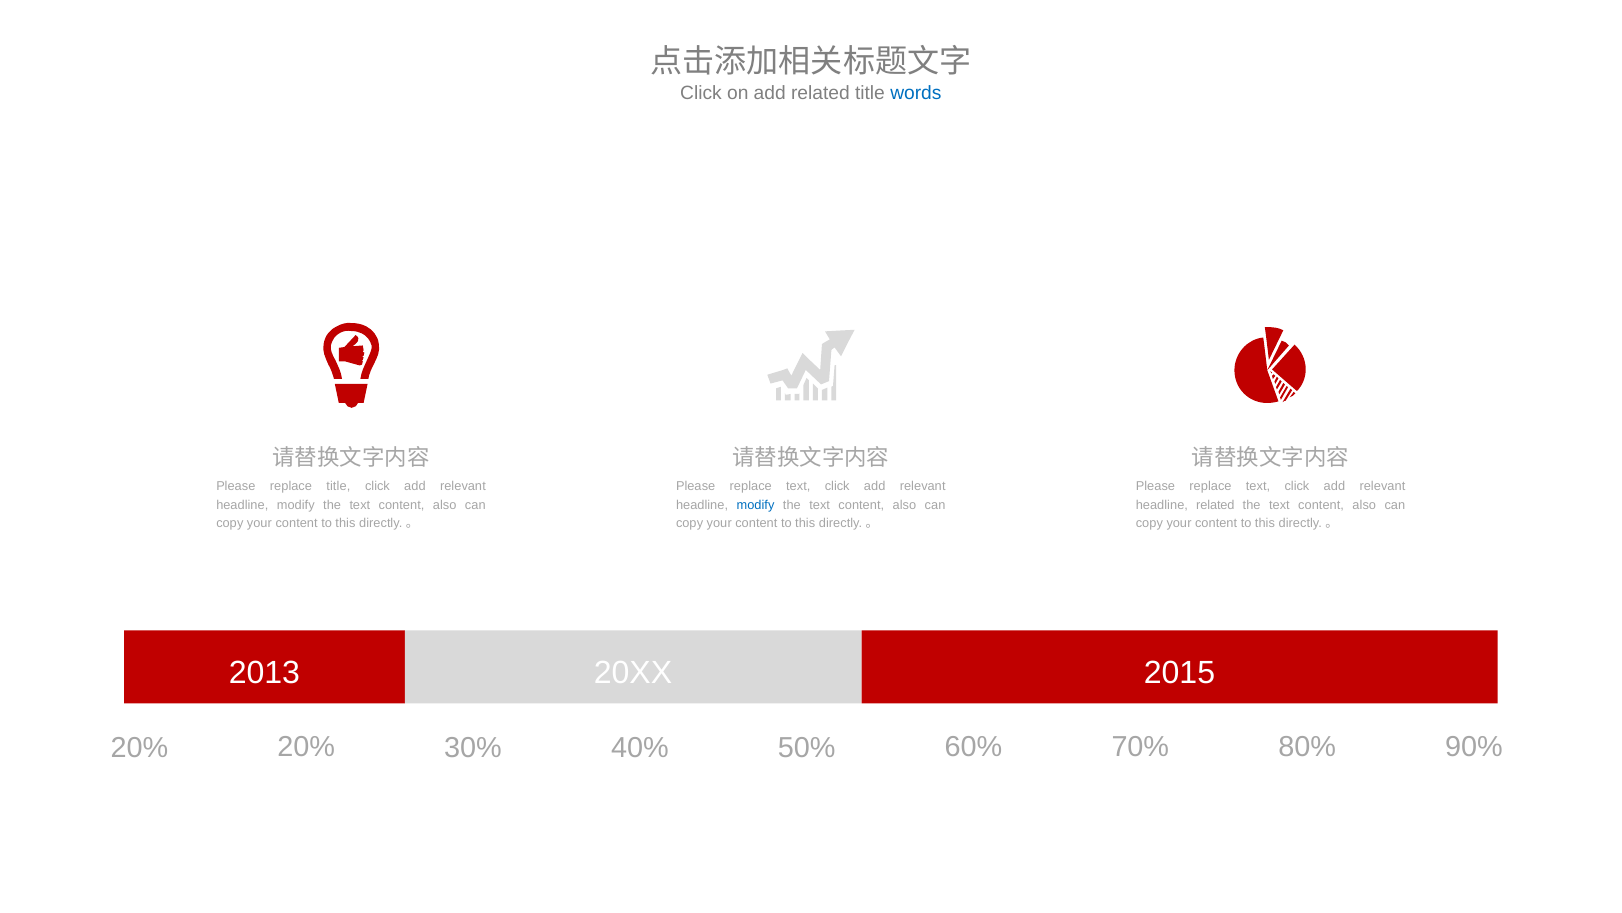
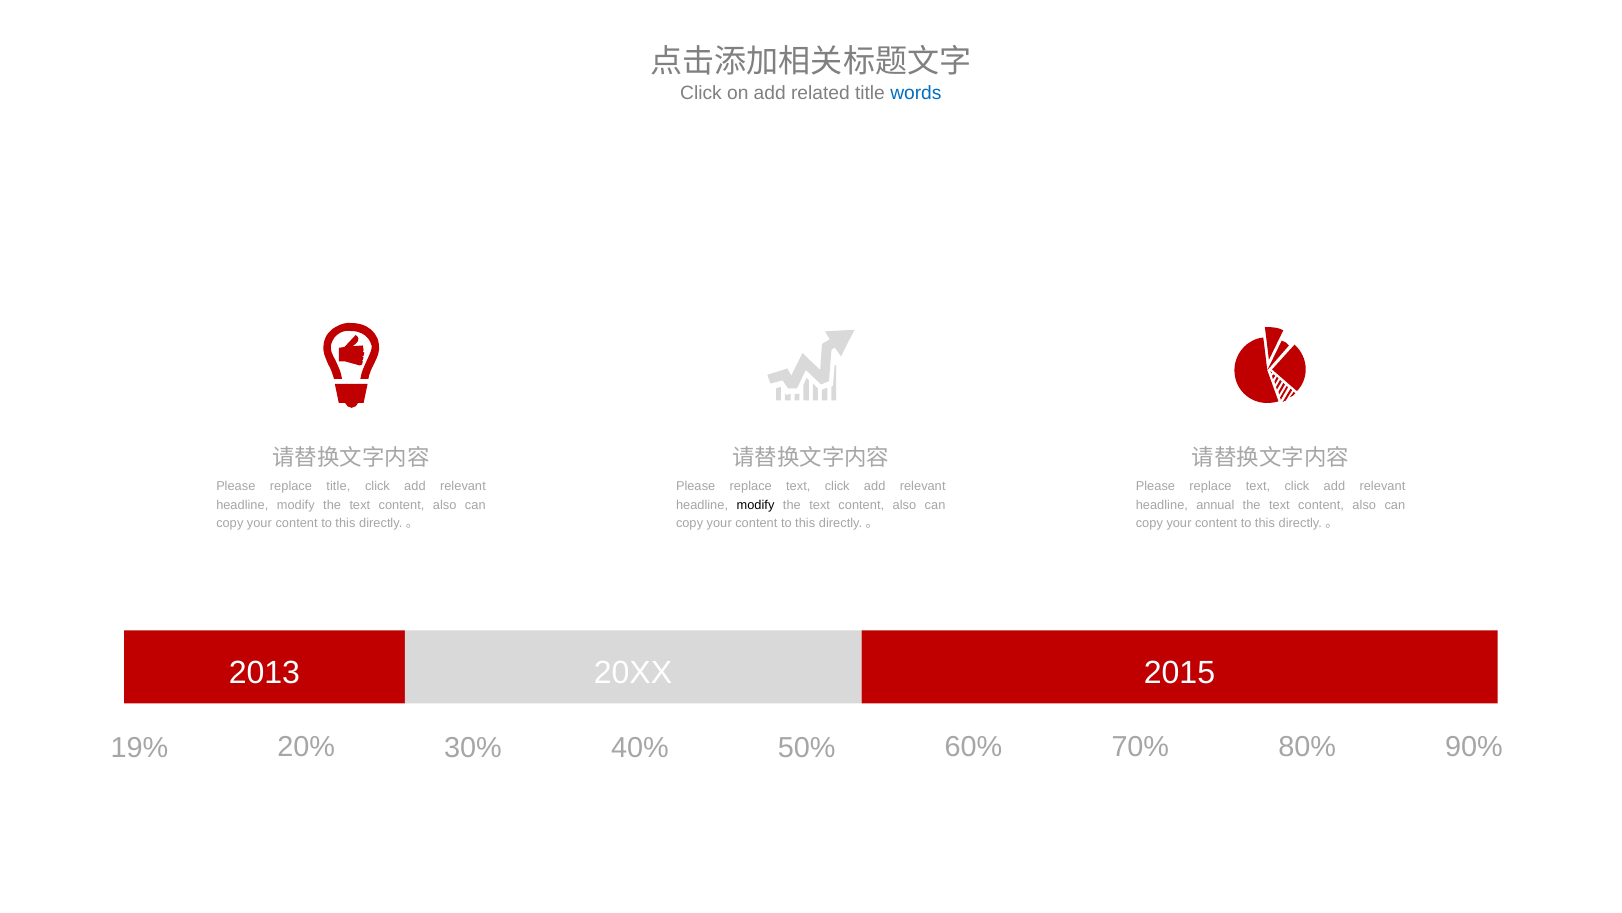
modify at (756, 504) colour: blue -> black
headline related: related -> annual
20% at (139, 747): 20% -> 19%
